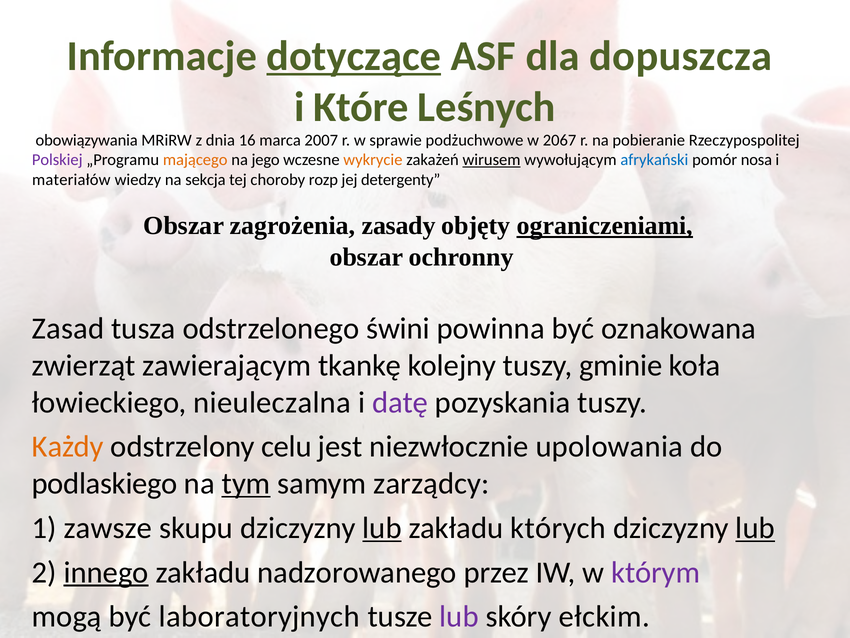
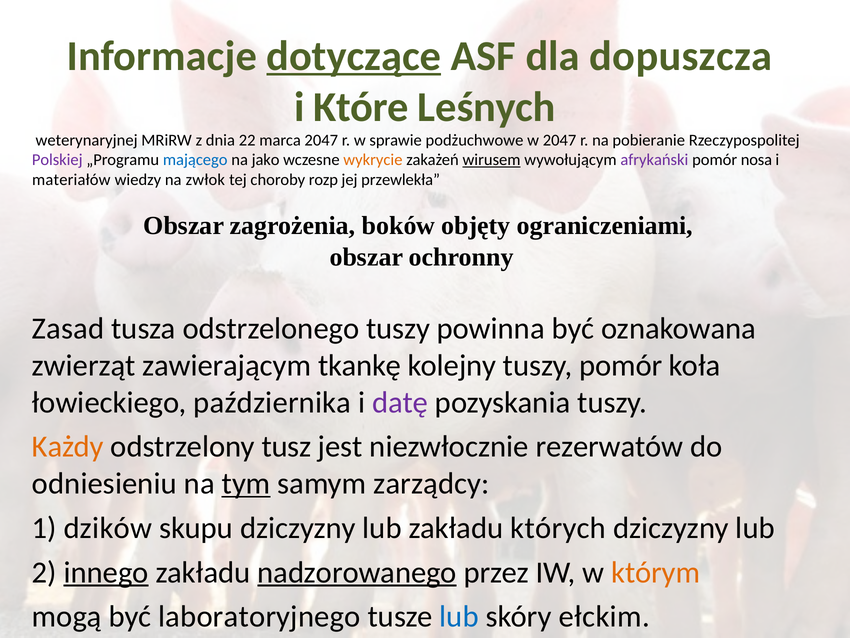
obowiązywania: obowiązywania -> weterynaryjnej
16: 16 -> 22
marca 2007: 2007 -> 2047
w 2067: 2067 -> 2047
mającego colour: orange -> blue
jego: jego -> jako
afrykański colour: blue -> purple
sekcja: sekcja -> zwłok
detergenty: detergenty -> przewlekła
zasady: zasady -> boków
ograniczeniami underline: present -> none
odstrzelonego świni: świni -> tuszy
tuszy gminie: gminie -> pomór
nieuleczalna: nieuleczalna -> października
celu: celu -> tusz
upolowania: upolowania -> rezerwatów
podlaskiego: podlaskiego -> odniesieniu
zawsze: zawsze -> dzików
lub at (382, 528) underline: present -> none
lub at (755, 528) underline: present -> none
nadzorowanego underline: none -> present
którym colour: purple -> orange
laboratoryjnych: laboratoryjnych -> laboratoryjnego
lub at (459, 616) colour: purple -> blue
